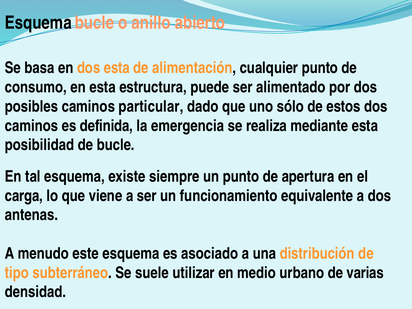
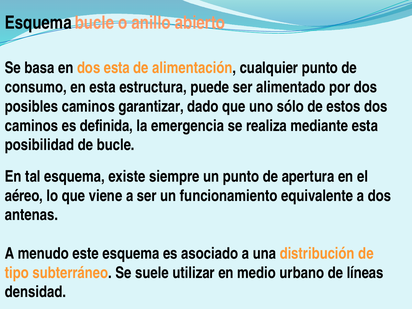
particular: particular -> garantizar
carga: carga -> aéreo
varias: varias -> líneas
